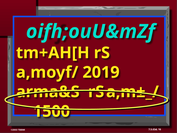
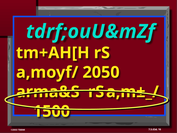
oifh;ouU&mZf: oifh;ouU&mZf -> tdrf;ouU&mZf
2019: 2019 -> 2050
